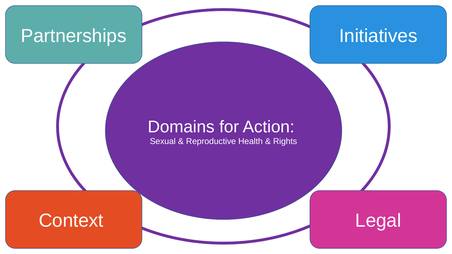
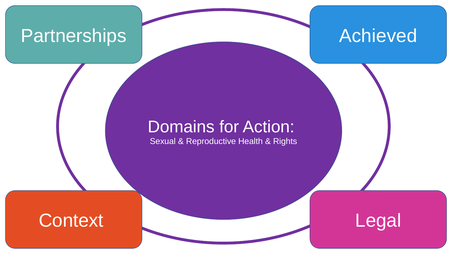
Initiatives: Initiatives -> Achieved
